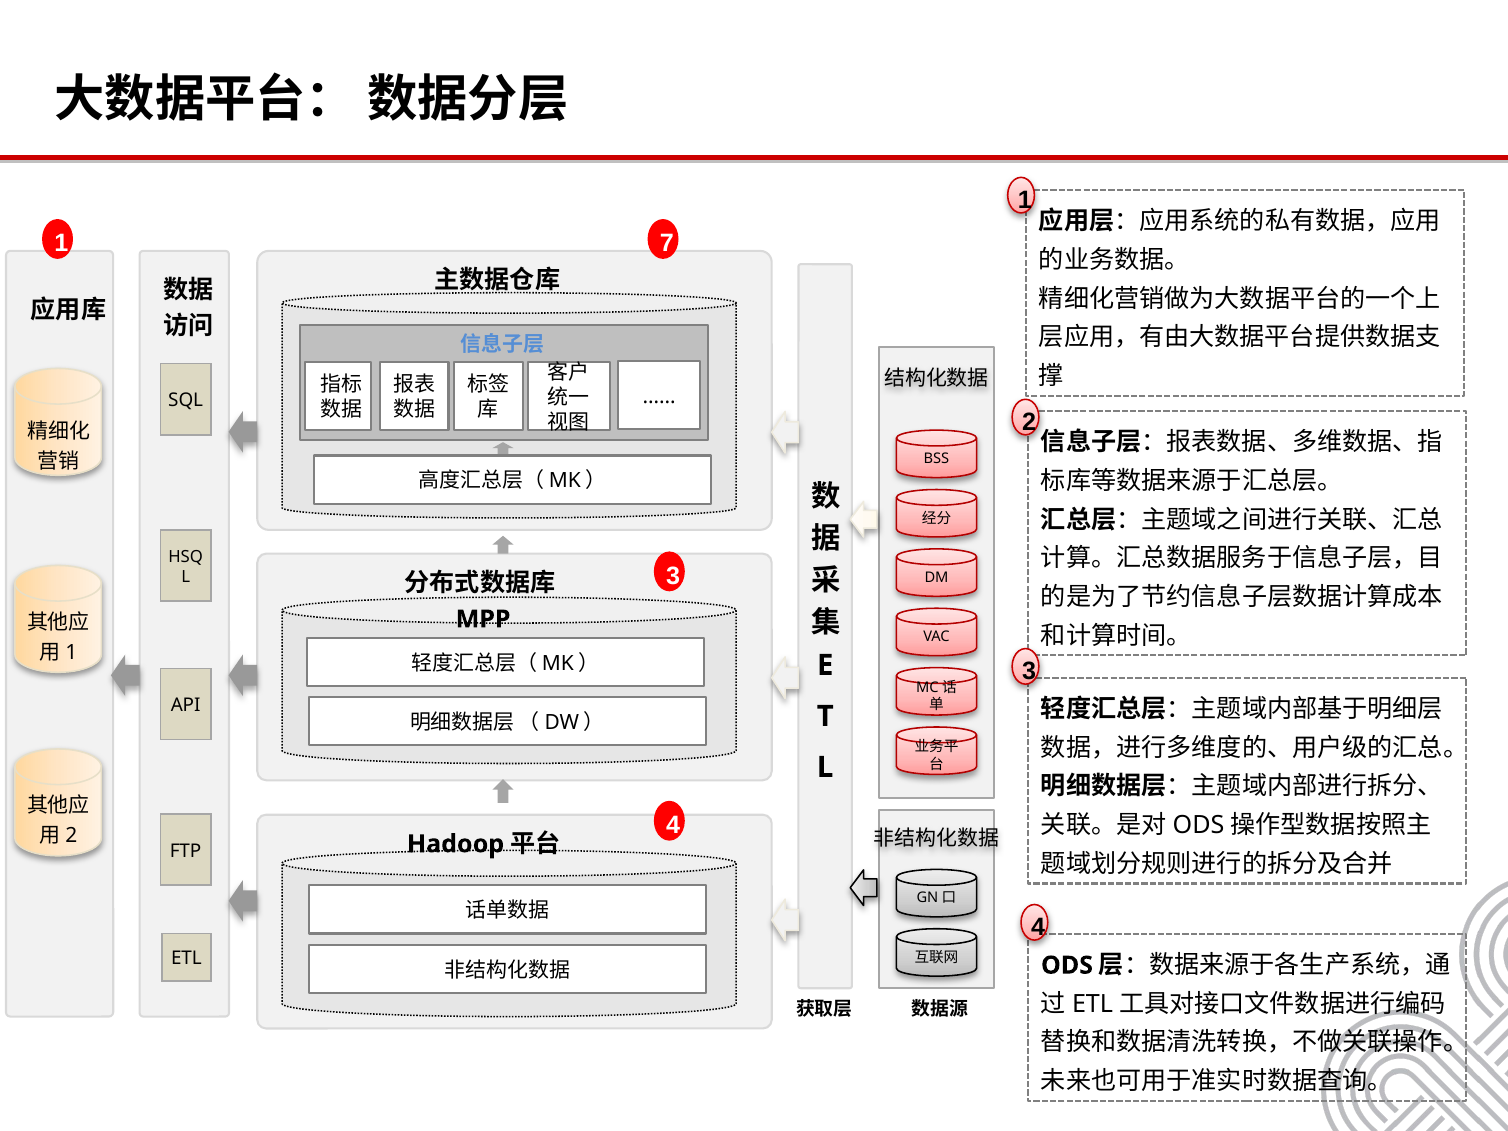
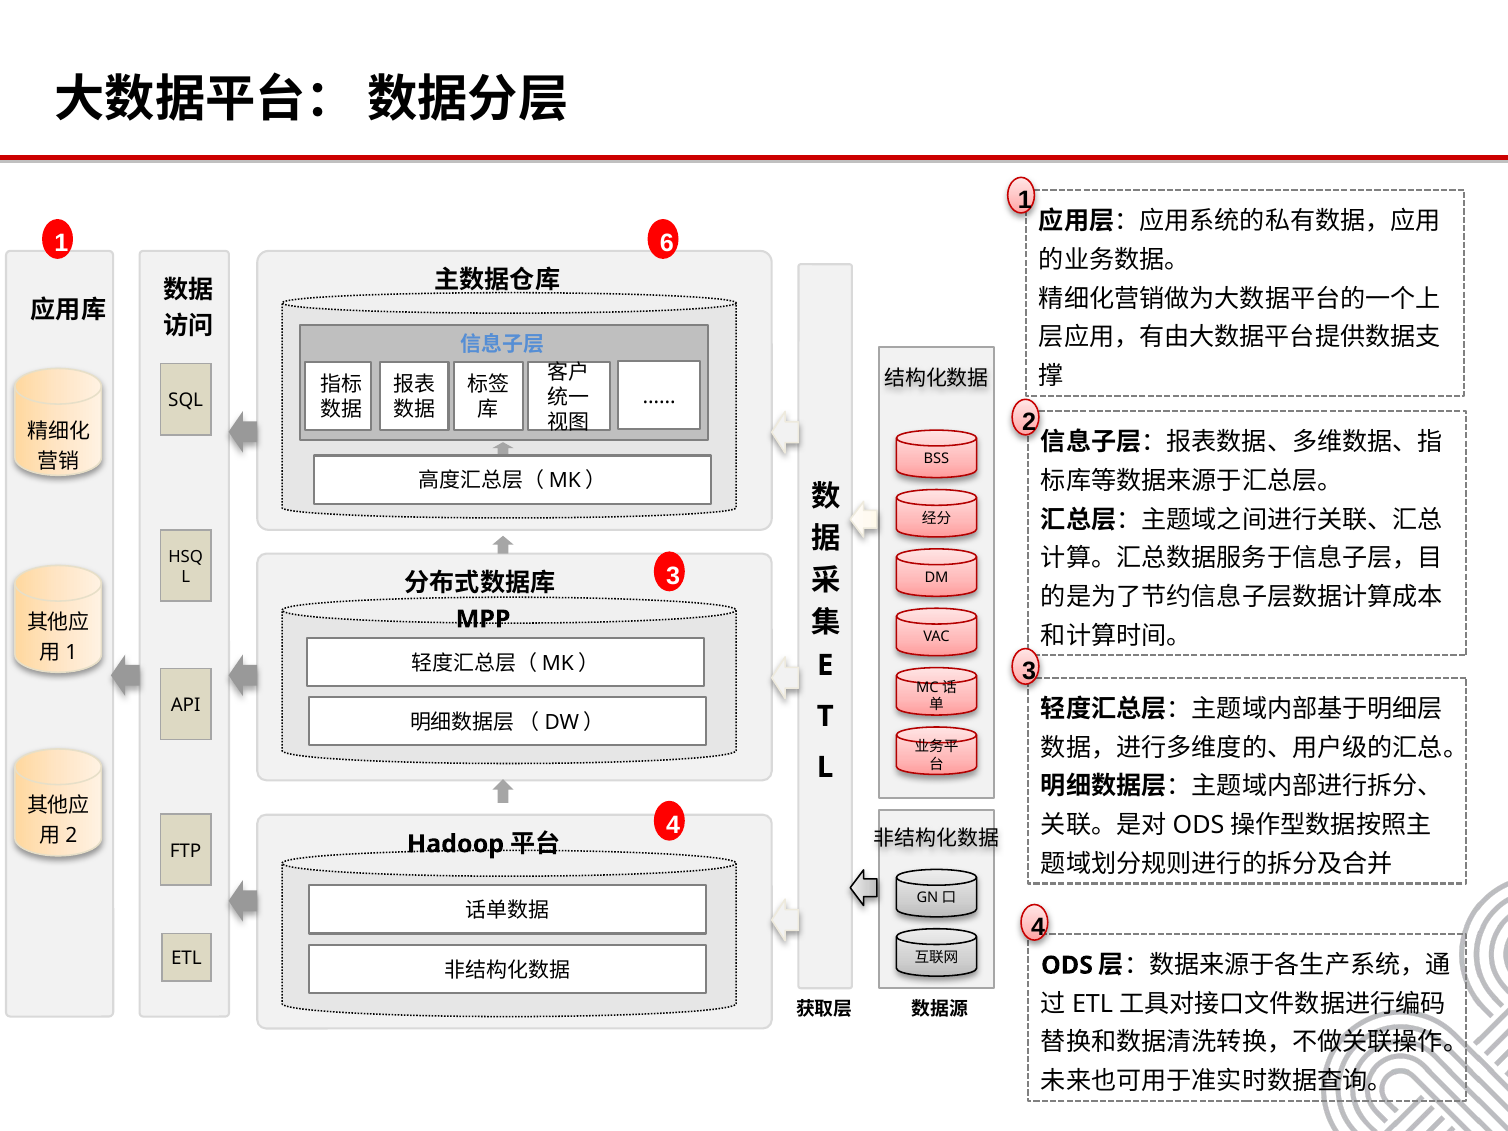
7: 7 -> 6
